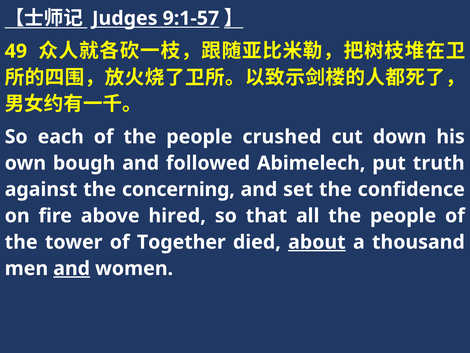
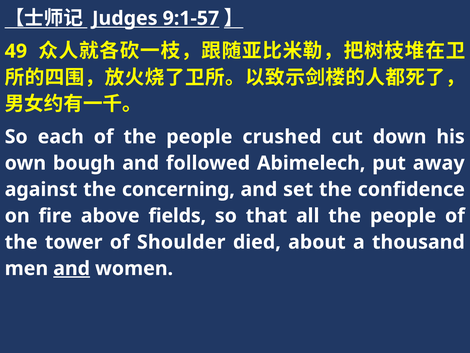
truth: truth -> away
hired: hired -> fields
Together: Together -> Shoulder
about underline: present -> none
